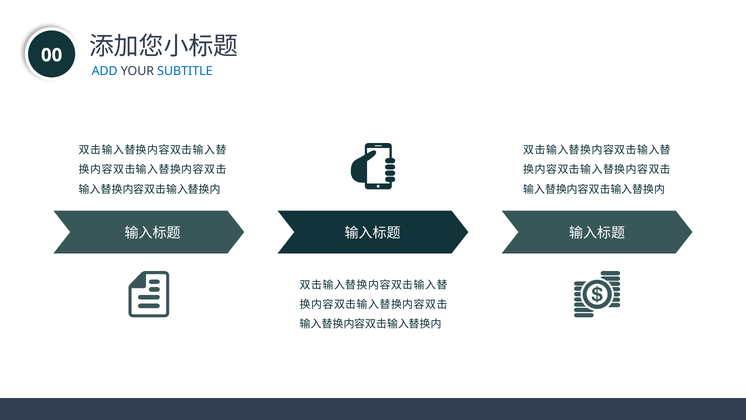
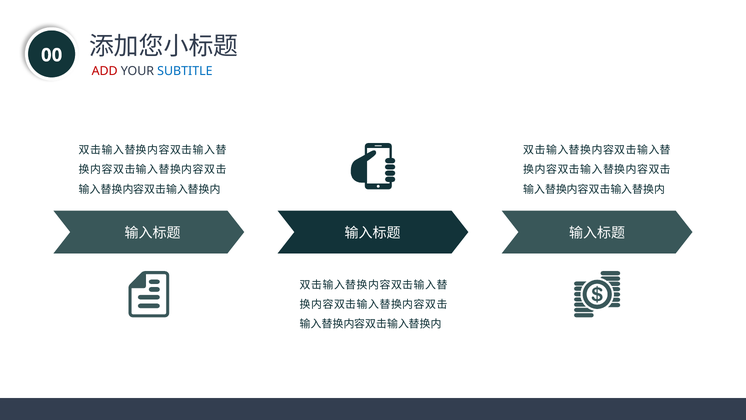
ADD colour: blue -> red
